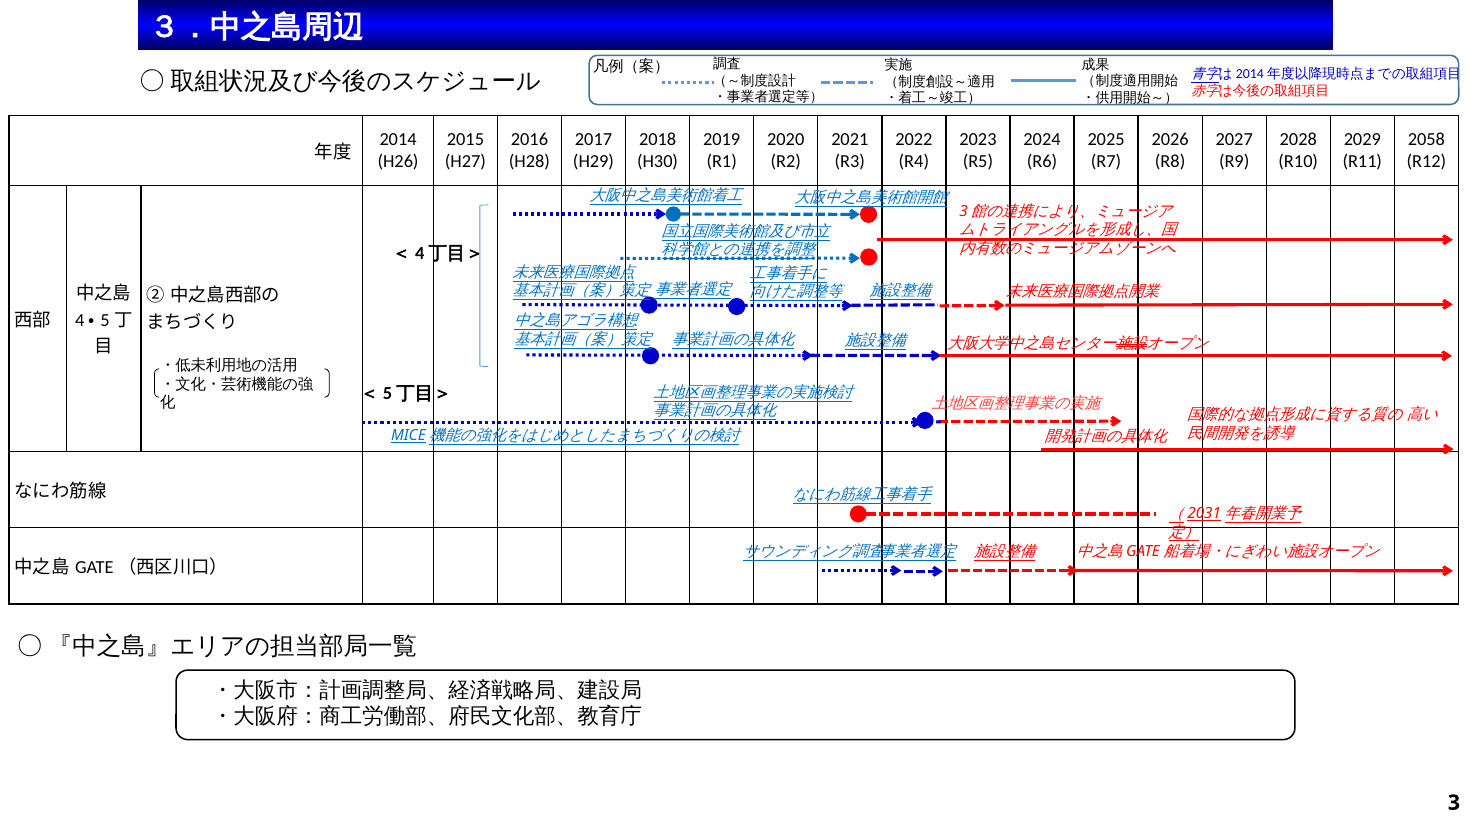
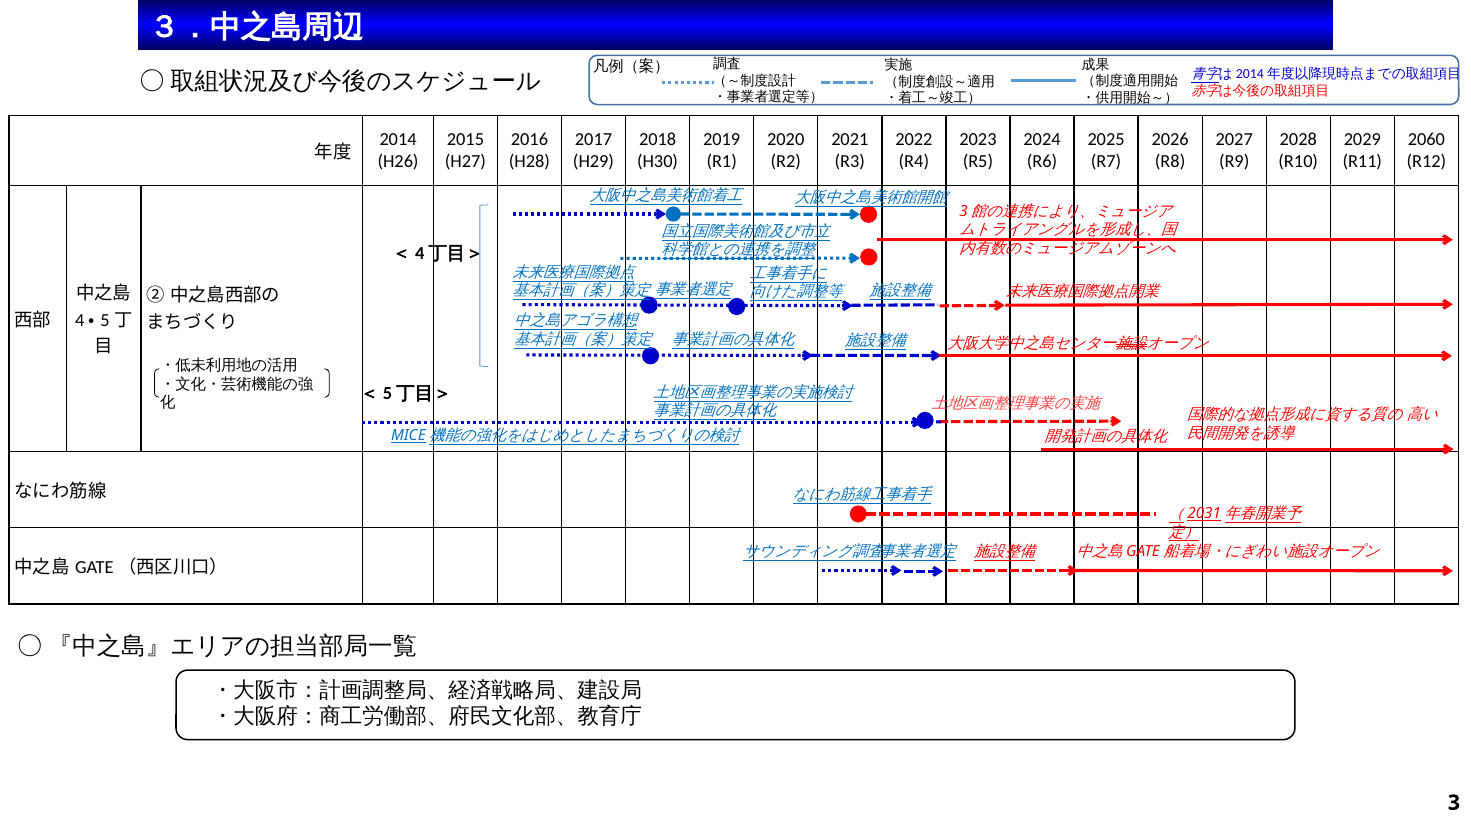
2058: 2058 -> 2060
